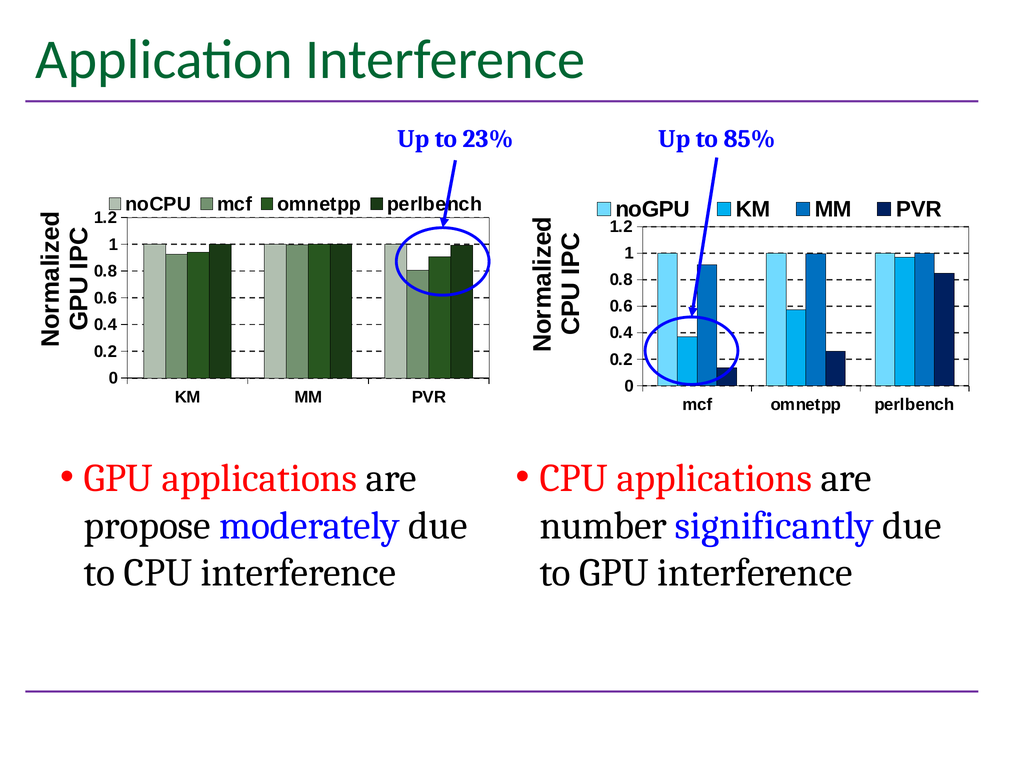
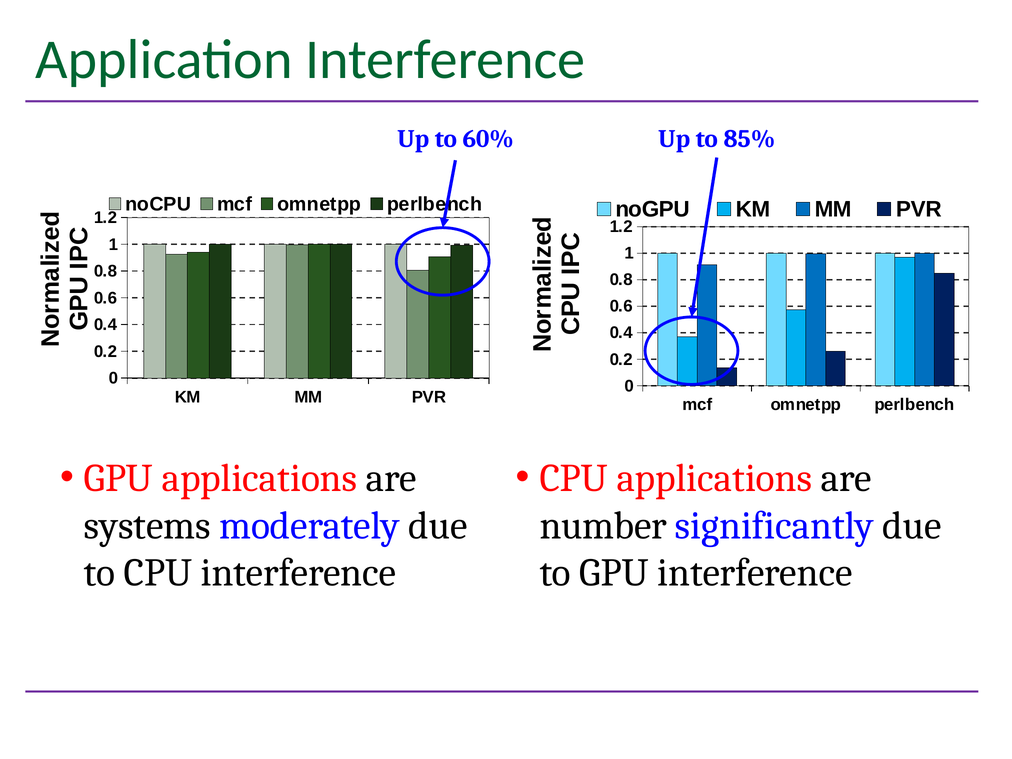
23%: 23% -> 60%
propose: propose -> systems
